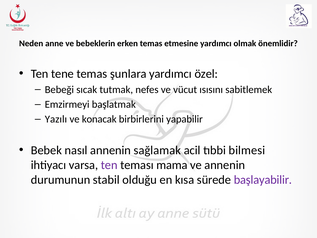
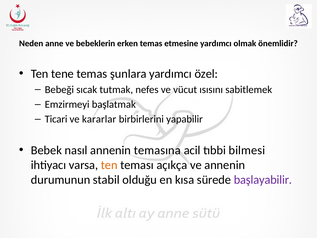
Yazılı: Yazılı -> Ticari
konacak: konacak -> kararlar
sağlamak: sağlamak -> temasına
ten at (109, 165) colour: purple -> orange
mama: mama -> açıkça
